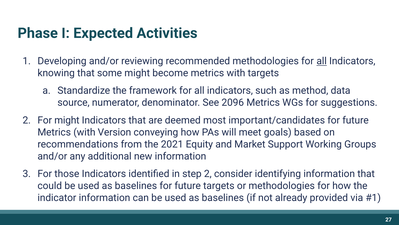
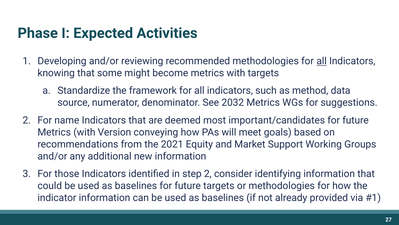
2096: 2096 -> 2032
For might: might -> name
